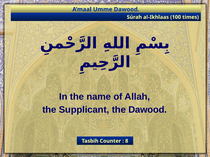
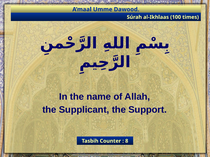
the Dawood: Dawood -> Support
